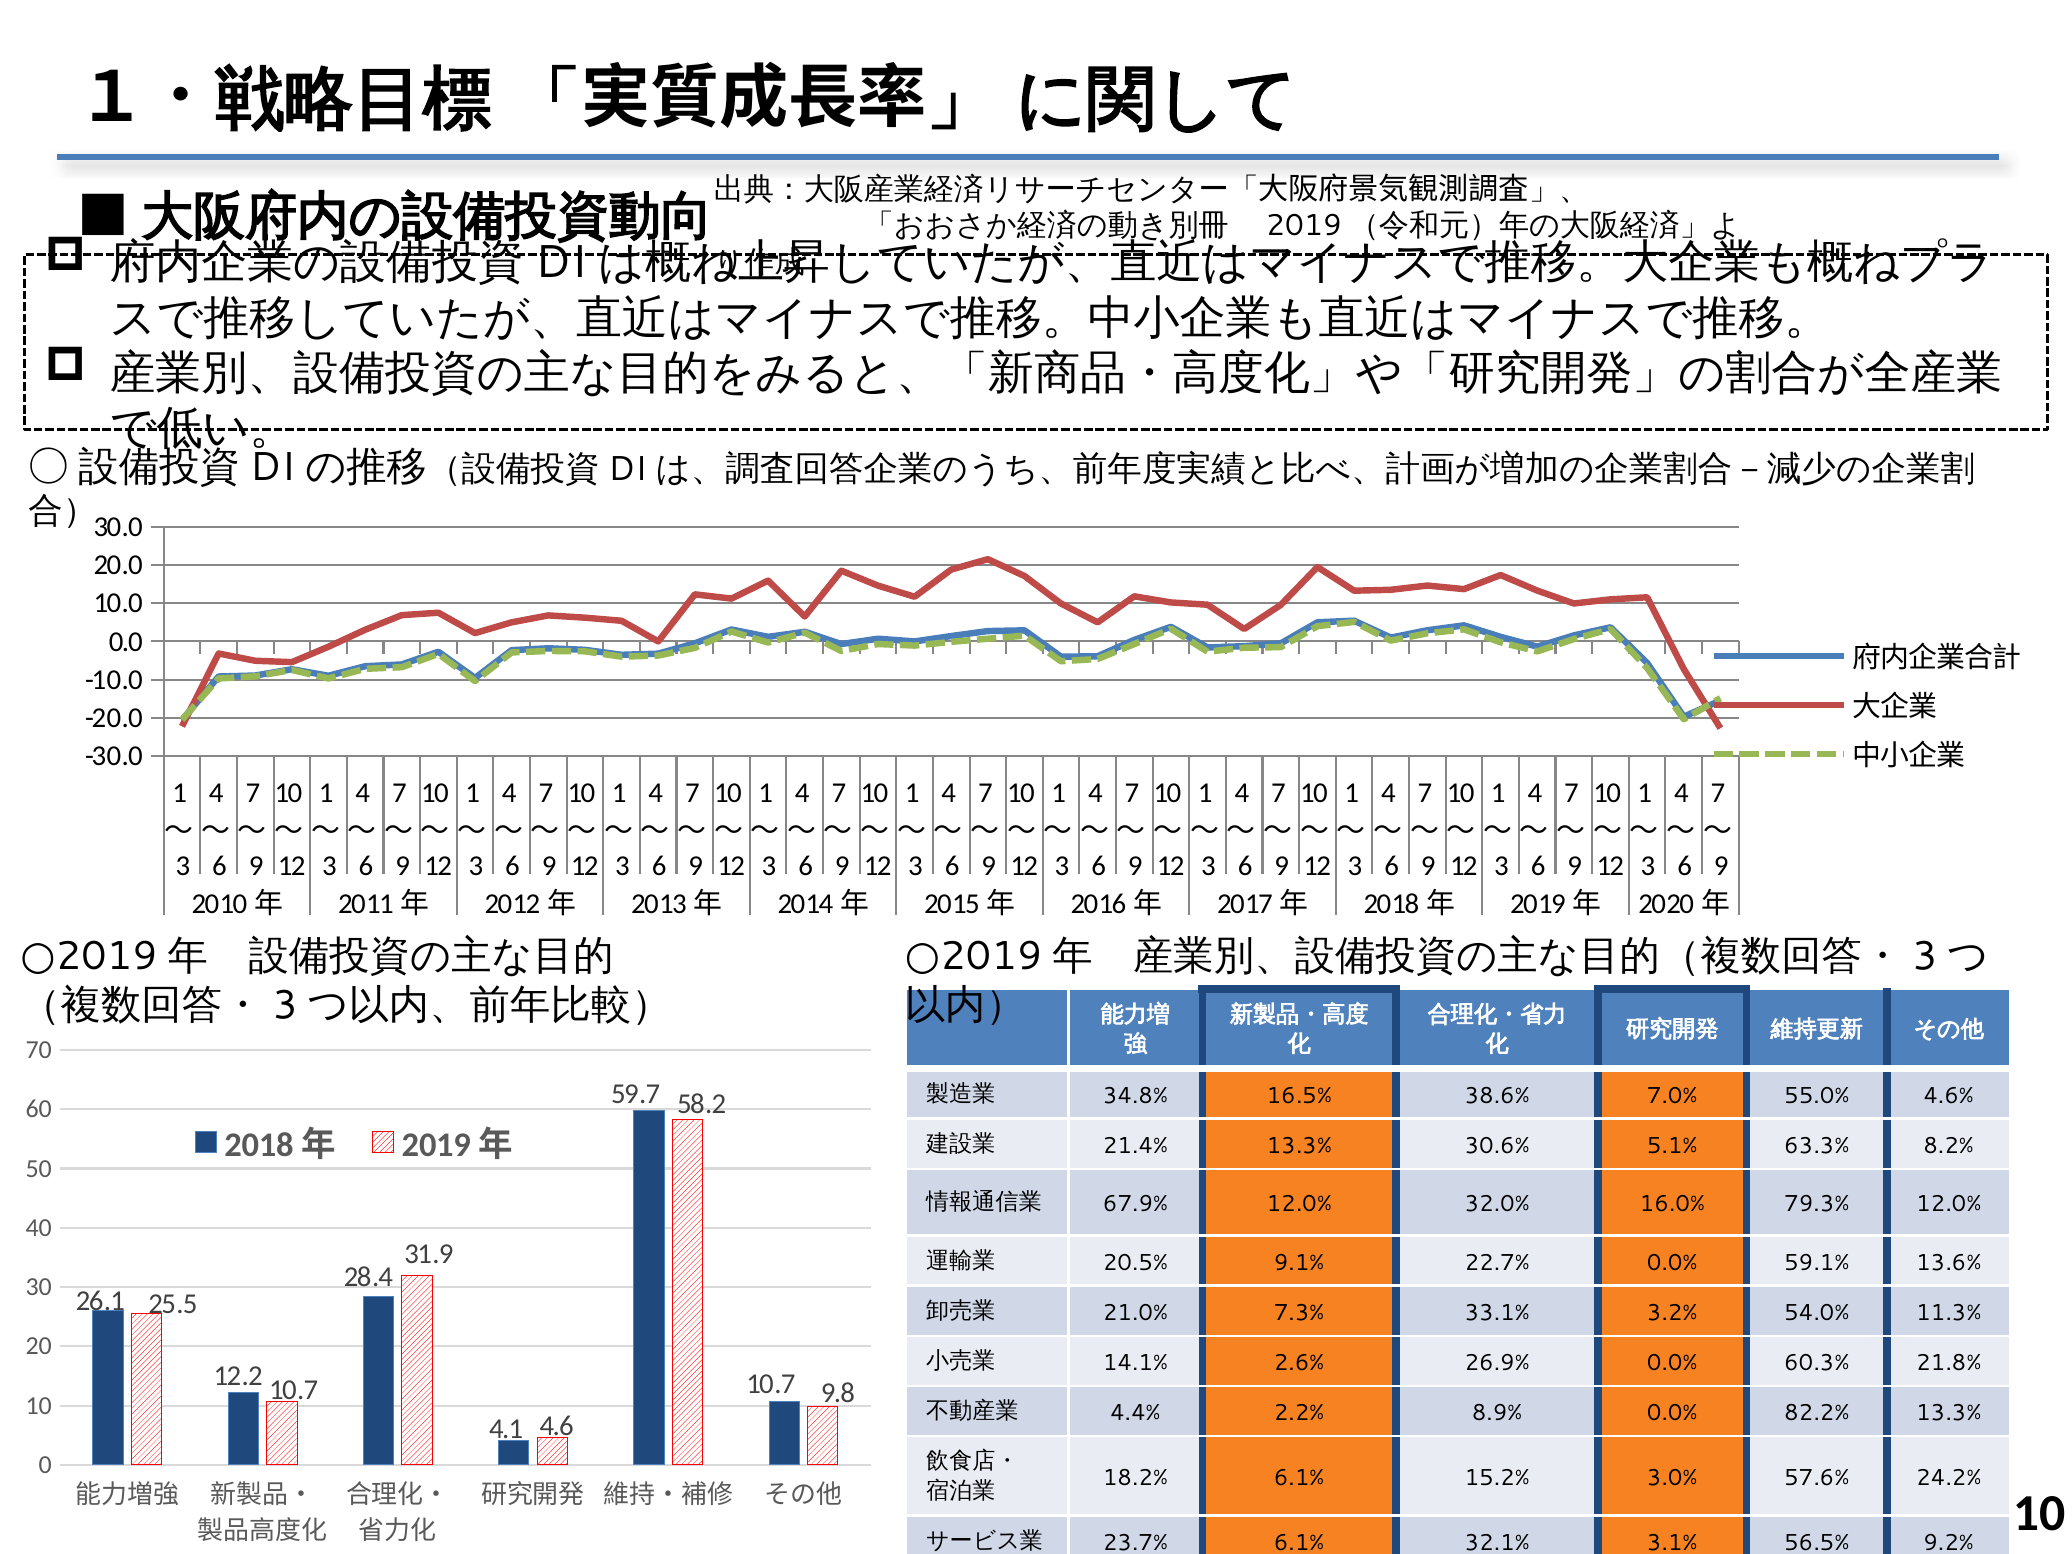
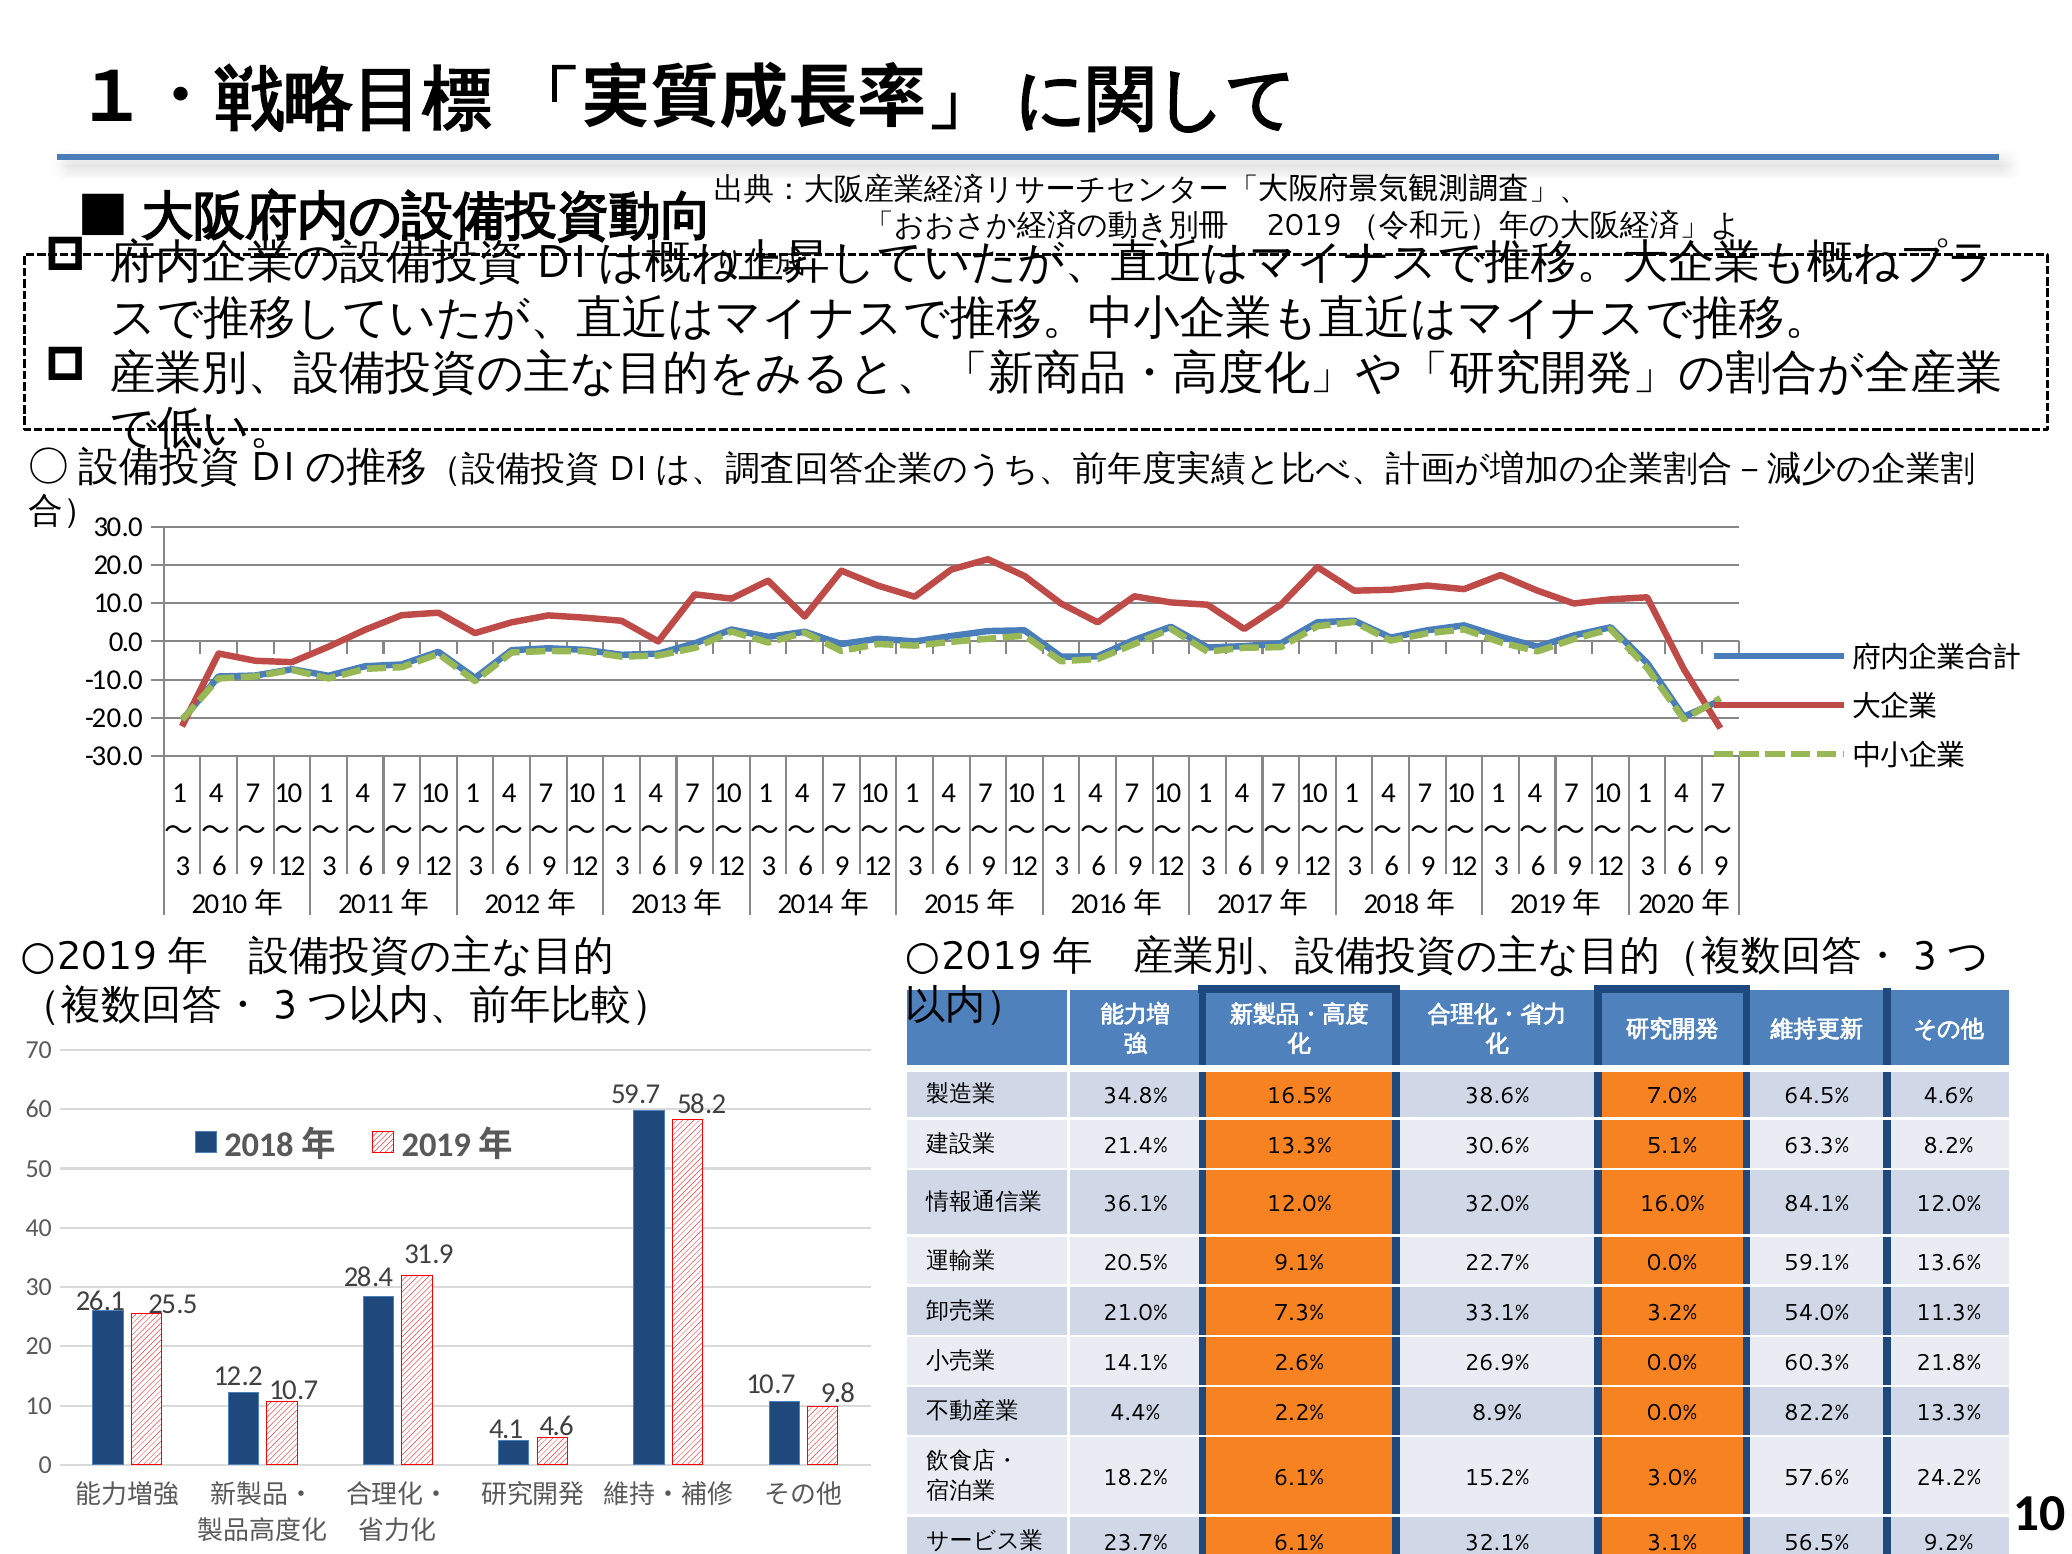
55.0%: 55.0% -> 64.5%
67.9%: 67.9% -> 36.1%
79.3%: 79.3% -> 84.1%
